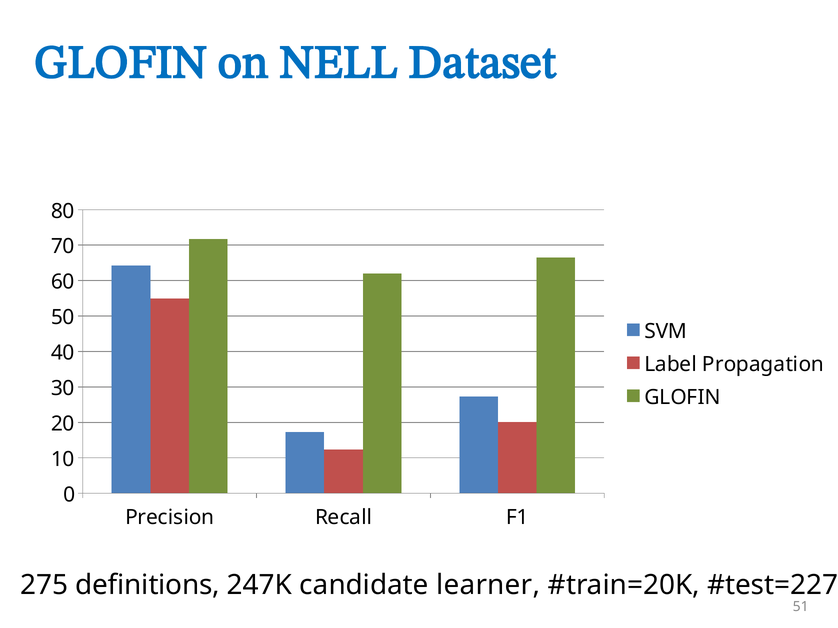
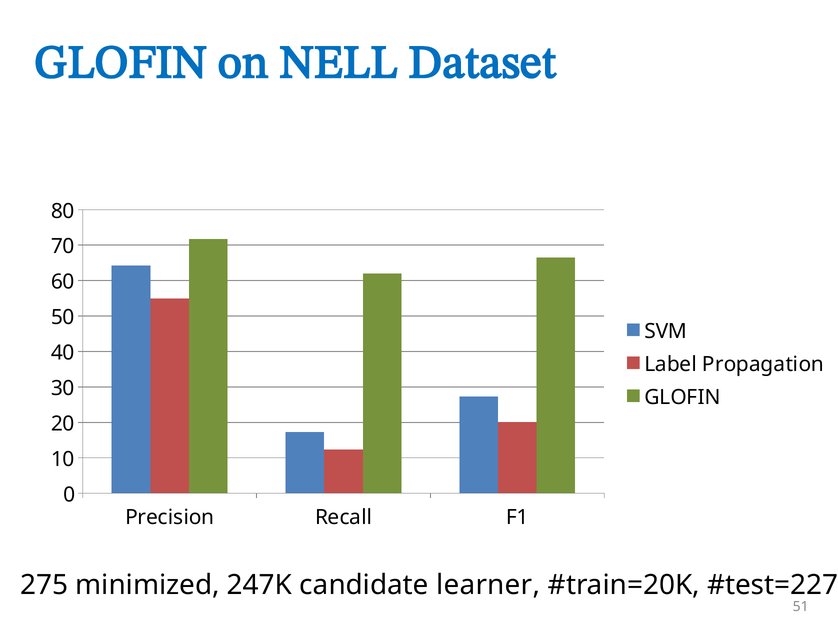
definitions: definitions -> minimized
